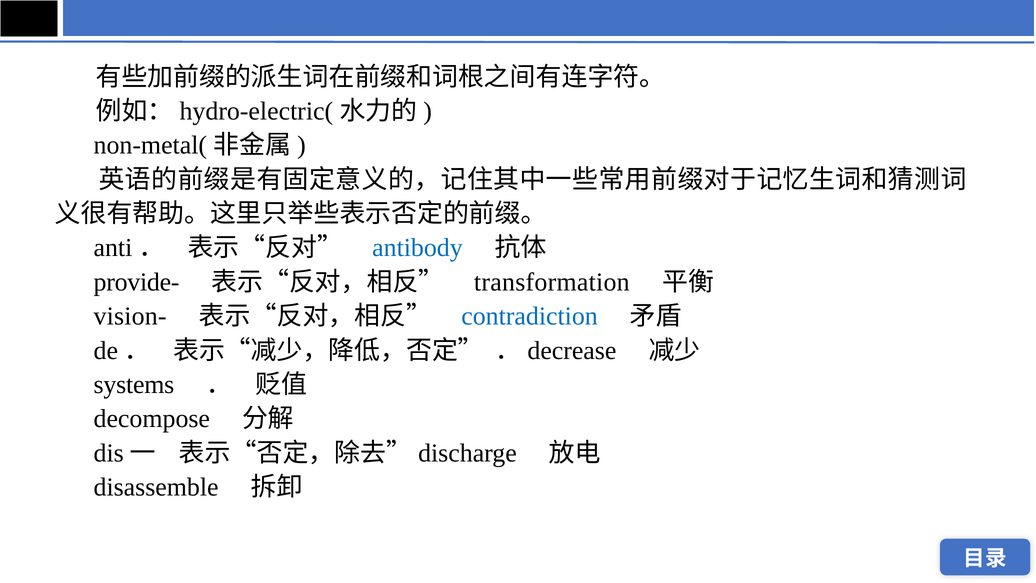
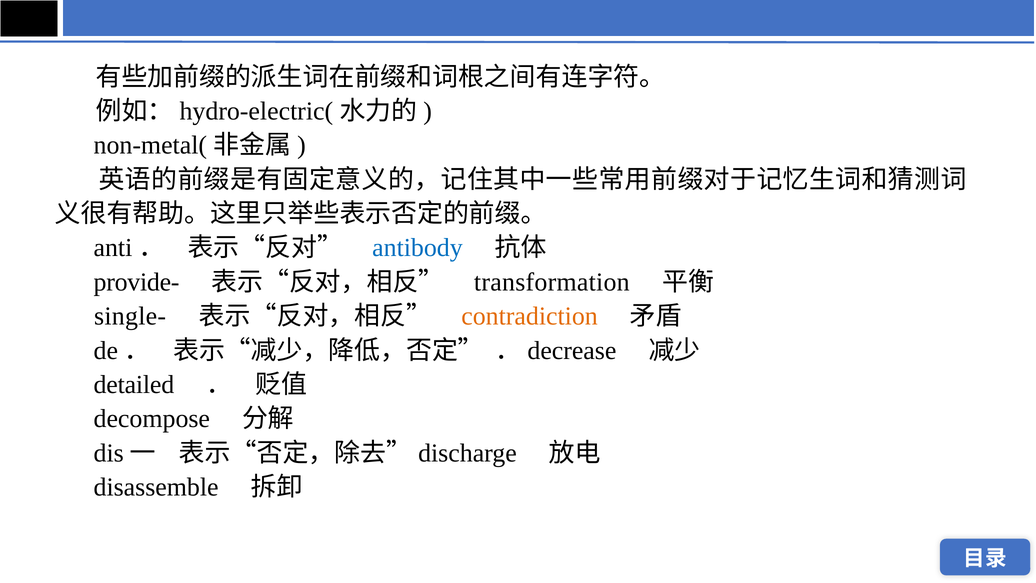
vision-: vision- -> single-
contradiction colour: blue -> orange
systems: systems -> detailed
